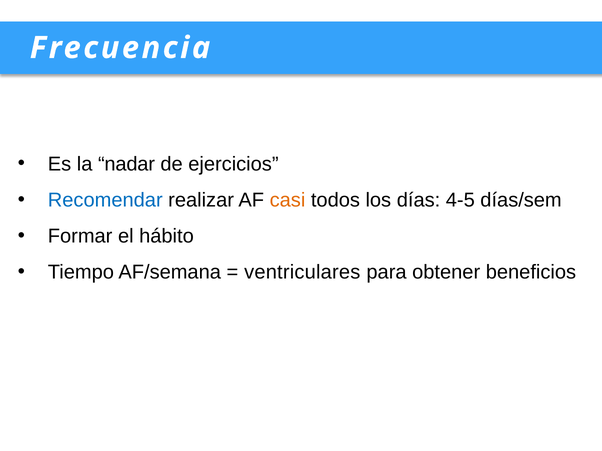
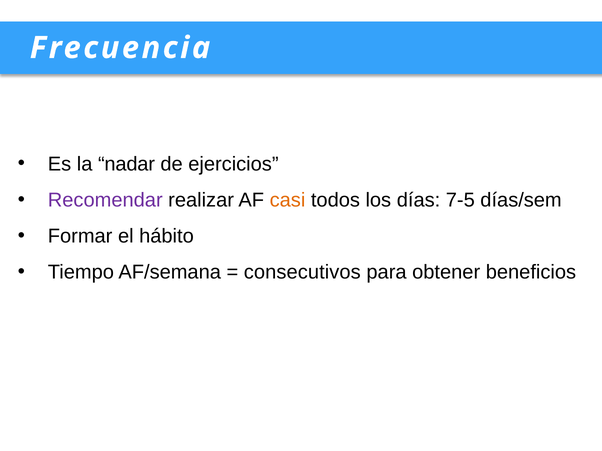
Recomendar colour: blue -> purple
4-5: 4-5 -> 7-5
ventriculares: ventriculares -> consecutivos
